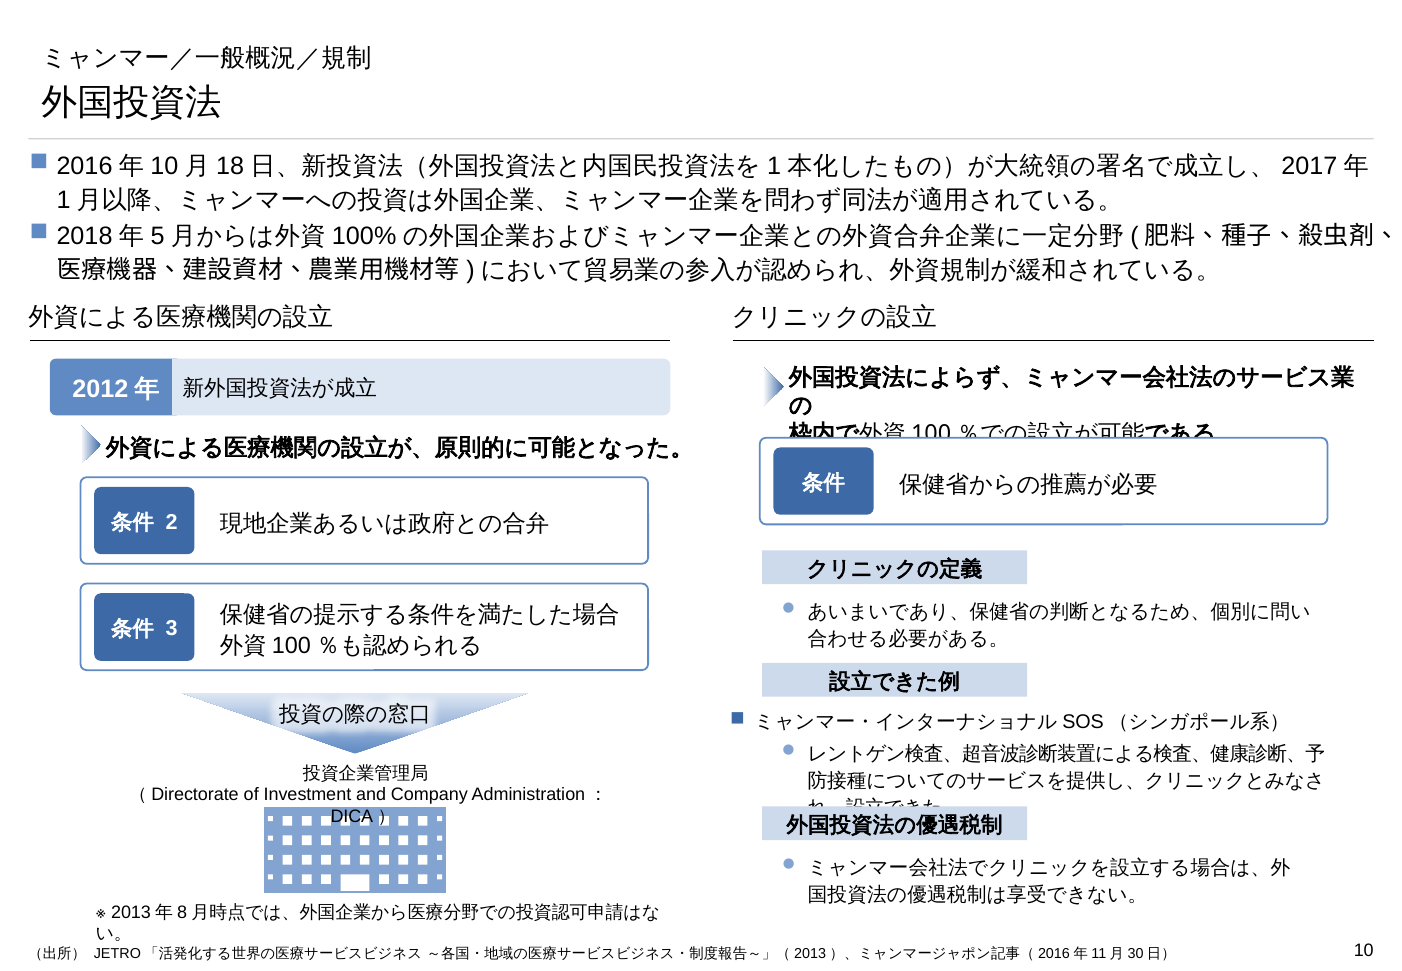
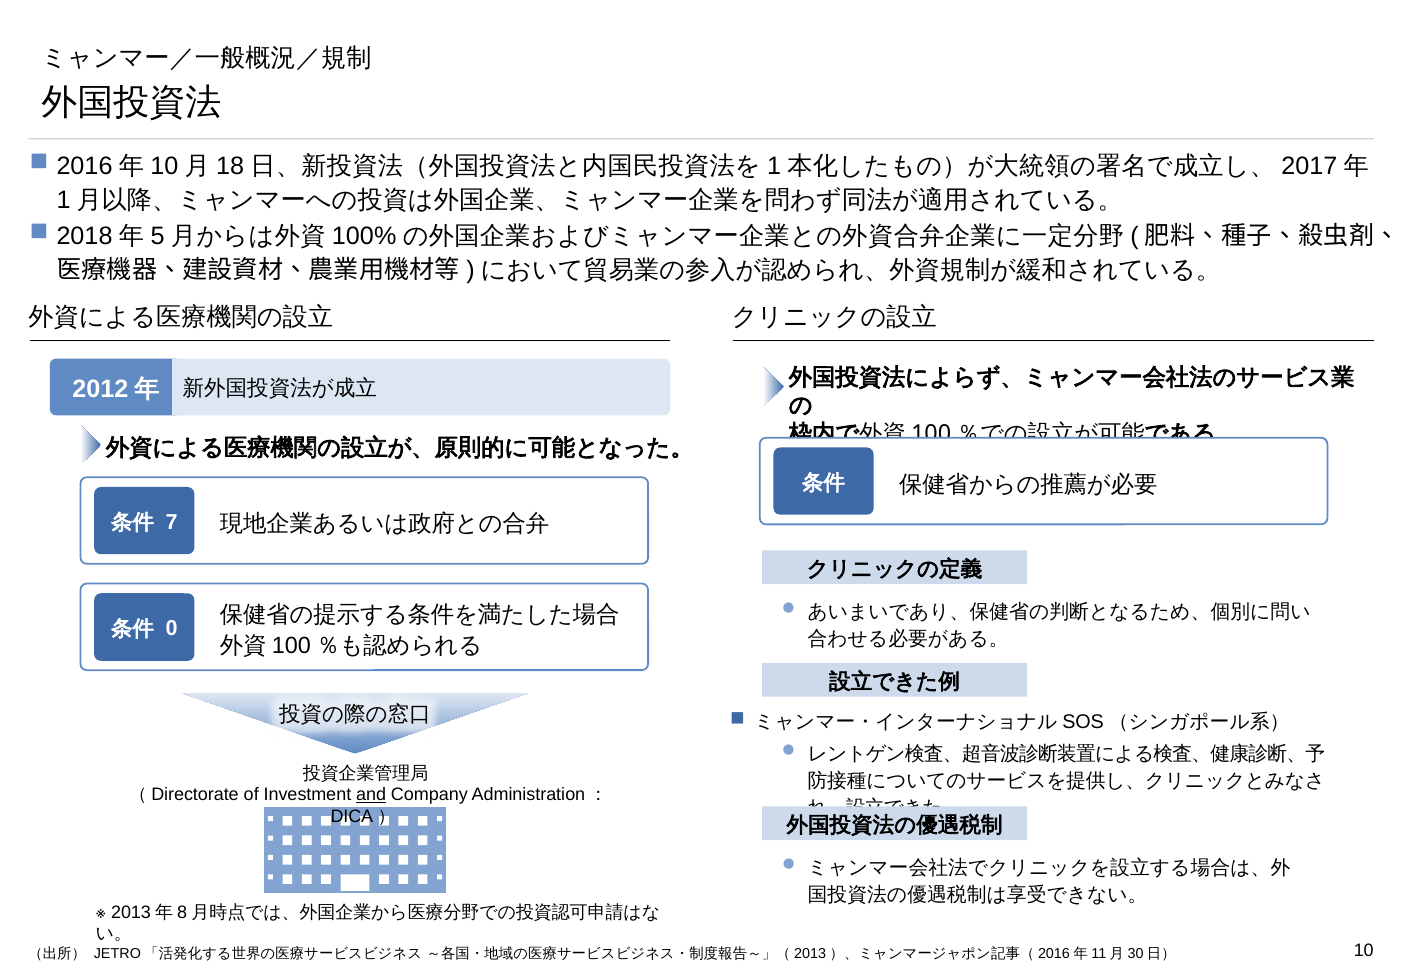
2: 2 -> 7
3: 3 -> 0
and underline: none -> present
